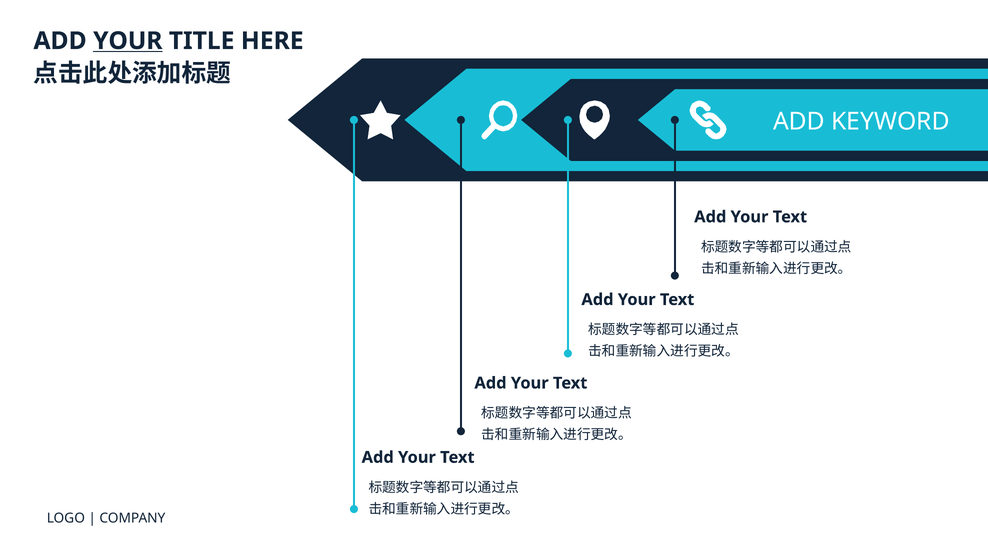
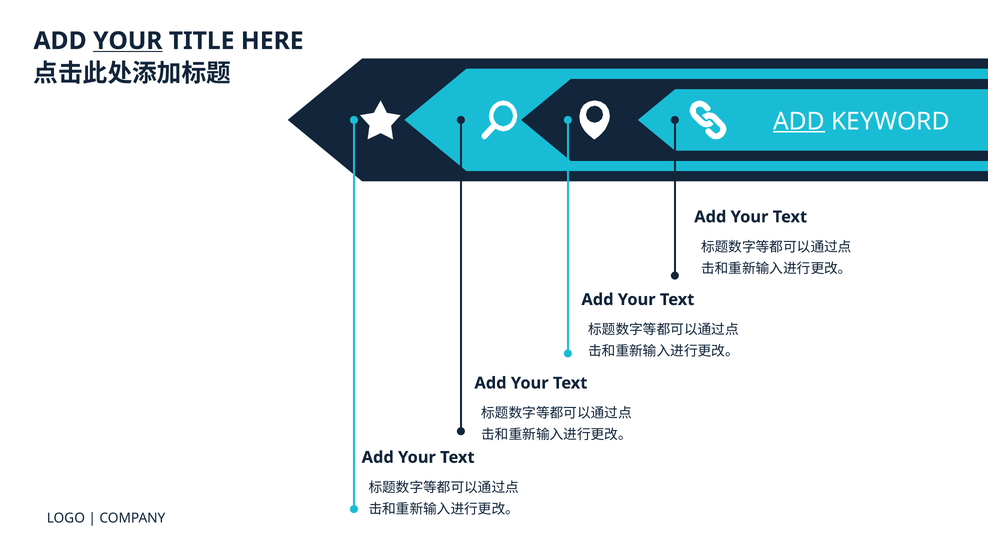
ADD at (799, 121) underline: none -> present
